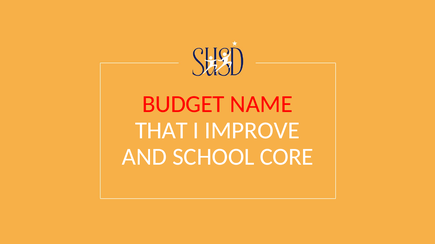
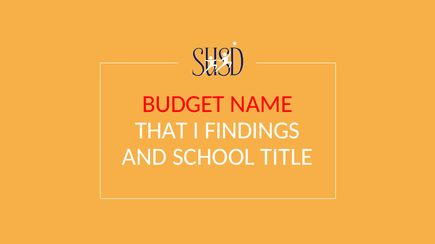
IMPROVE: IMPROVE -> FINDINGS
CORE: CORE -> TITLE
